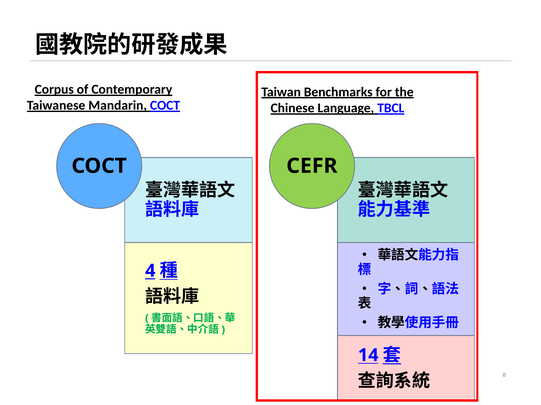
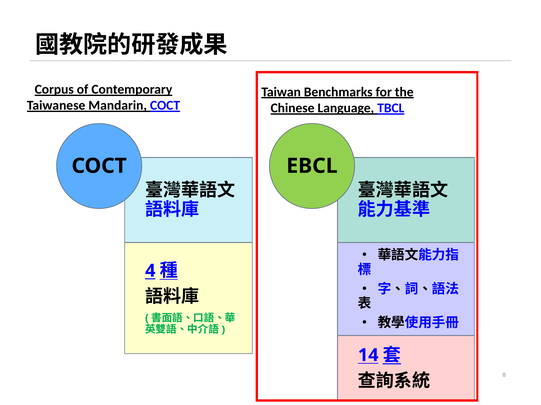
CEFR: CEFR -> EBCL
